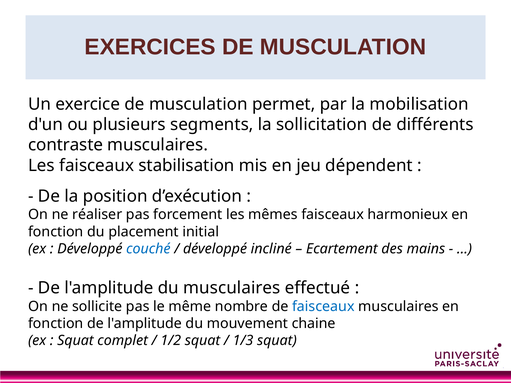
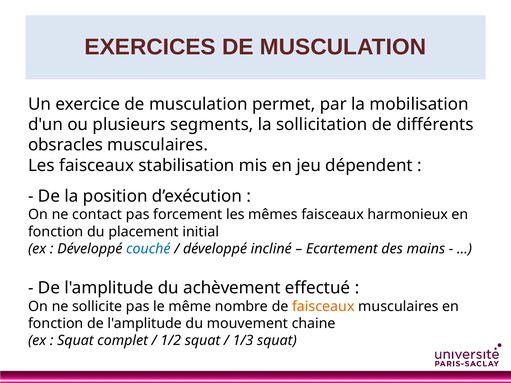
contraste: contraste -> obsracles
réaliser: réaliser -> contact
du musculaires: musculaires -> achèvement
faisceaux at (323, 307) colour: blue -> orange
